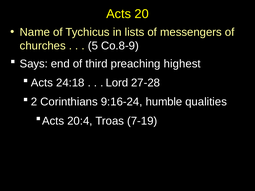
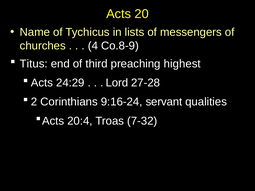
5: 5 -> 4
Says: Says -> Titus
24:18: 24:18 -> 24:29
humble: humble -> servant
7-19: 7-19 -> 7-32
